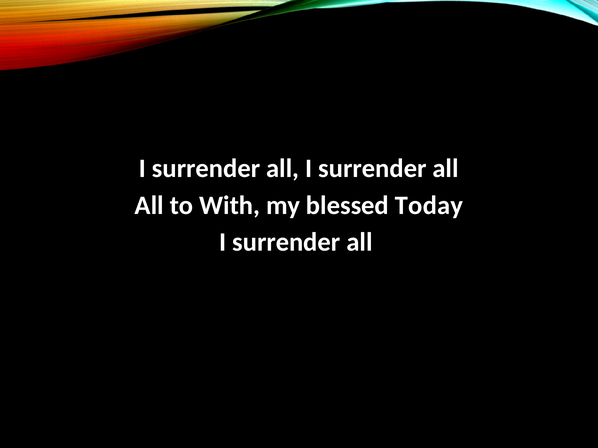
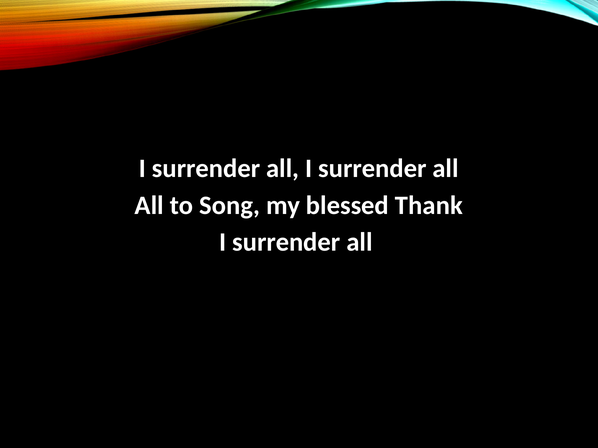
With: With -> Song
Today: Today -> Thank
